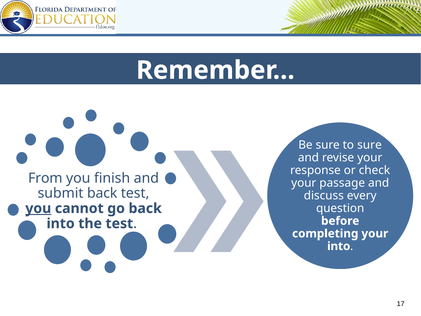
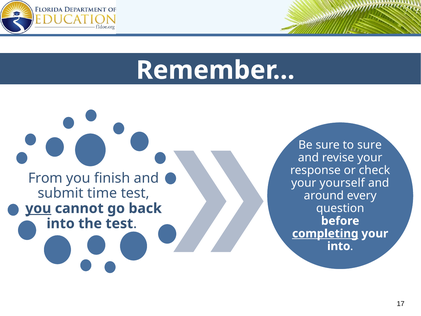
passage: passage -> yourself
submit back: back -> time
discuss: discuss -> around
completing underline: none -> present
